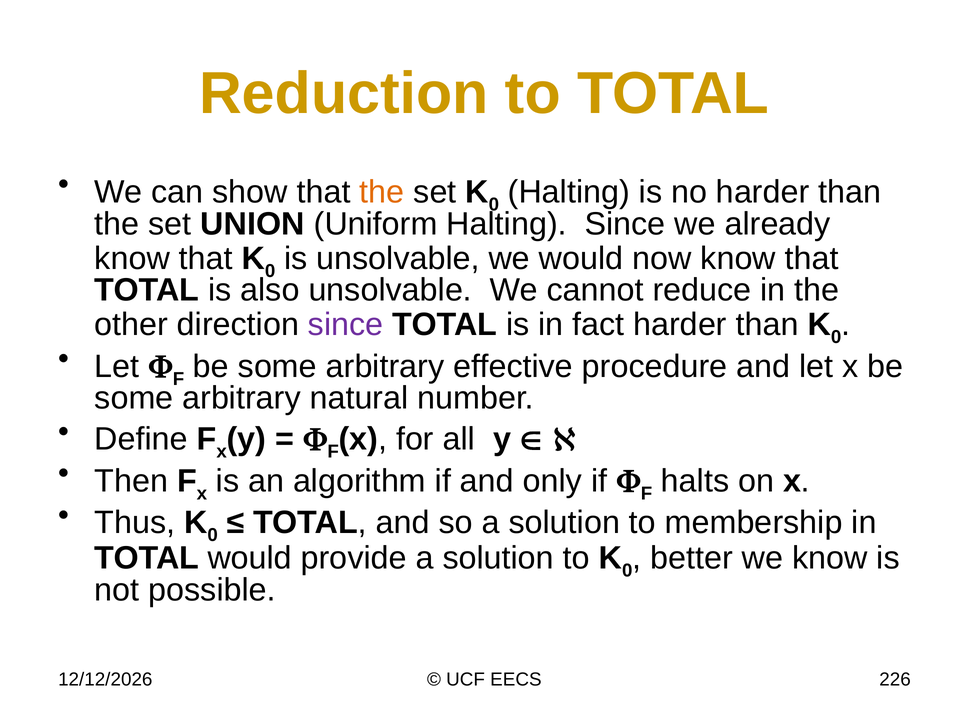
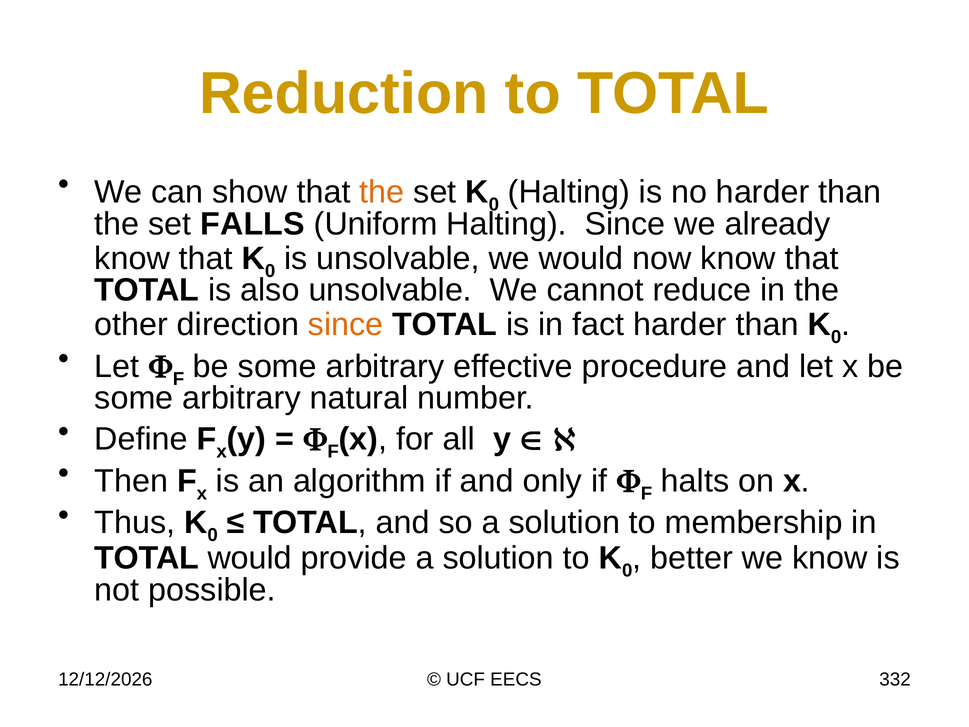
UNION: UNION -> FALLS
since at (346, 325) colour: purple -> orange
226: 226 -> 332
